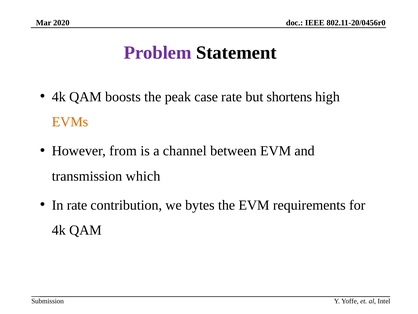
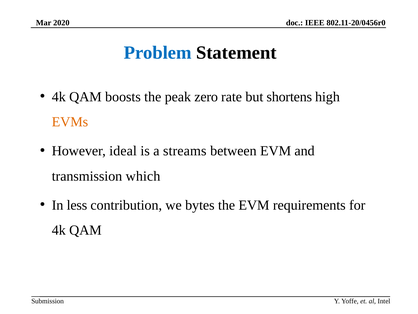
Problem colour: purple -> blue
case: case -> zero
from: from -> ideal
channel: channel -> streams
In rate: rate -> less
